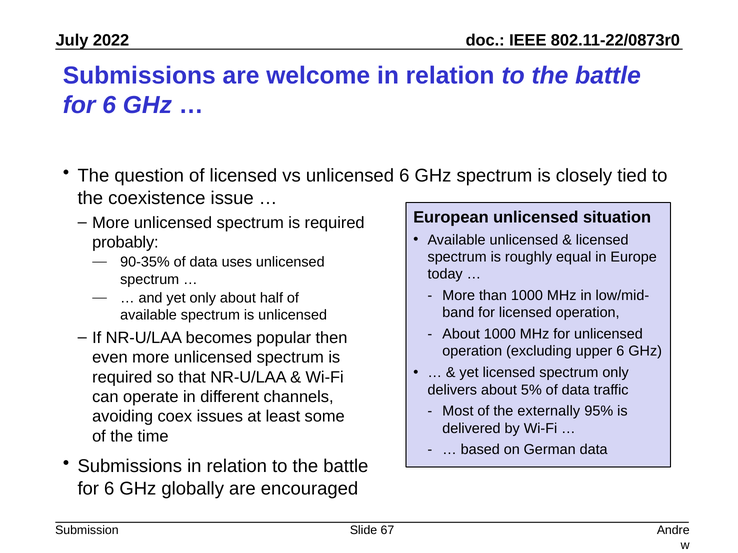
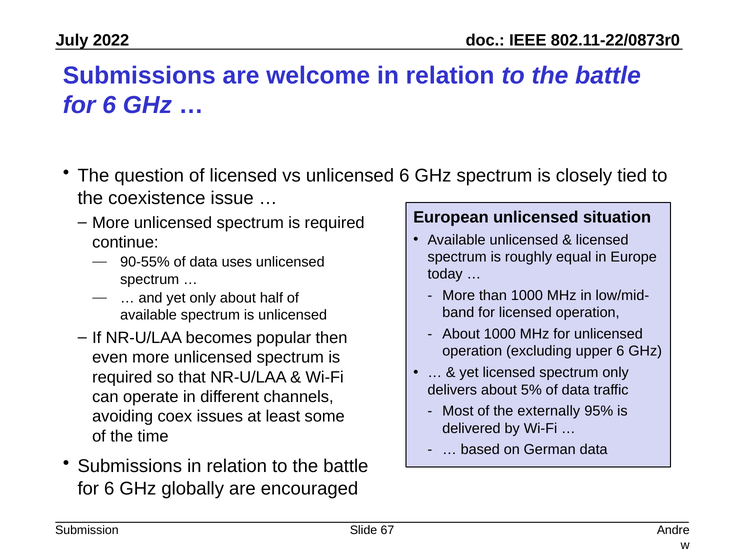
probably: probably -> continue
90-35%: 90-35% -> 90-55%
